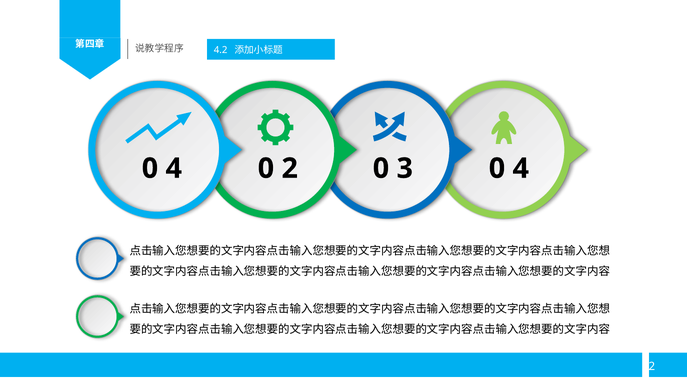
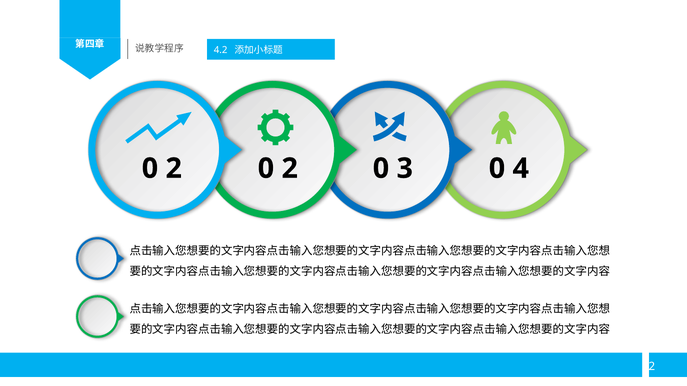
4 at (174, 169): 4 -> 2
